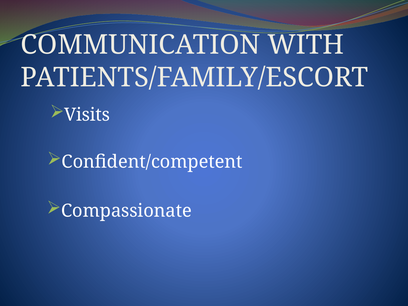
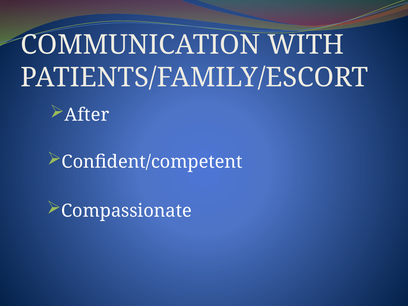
Visits: Visits -> After
